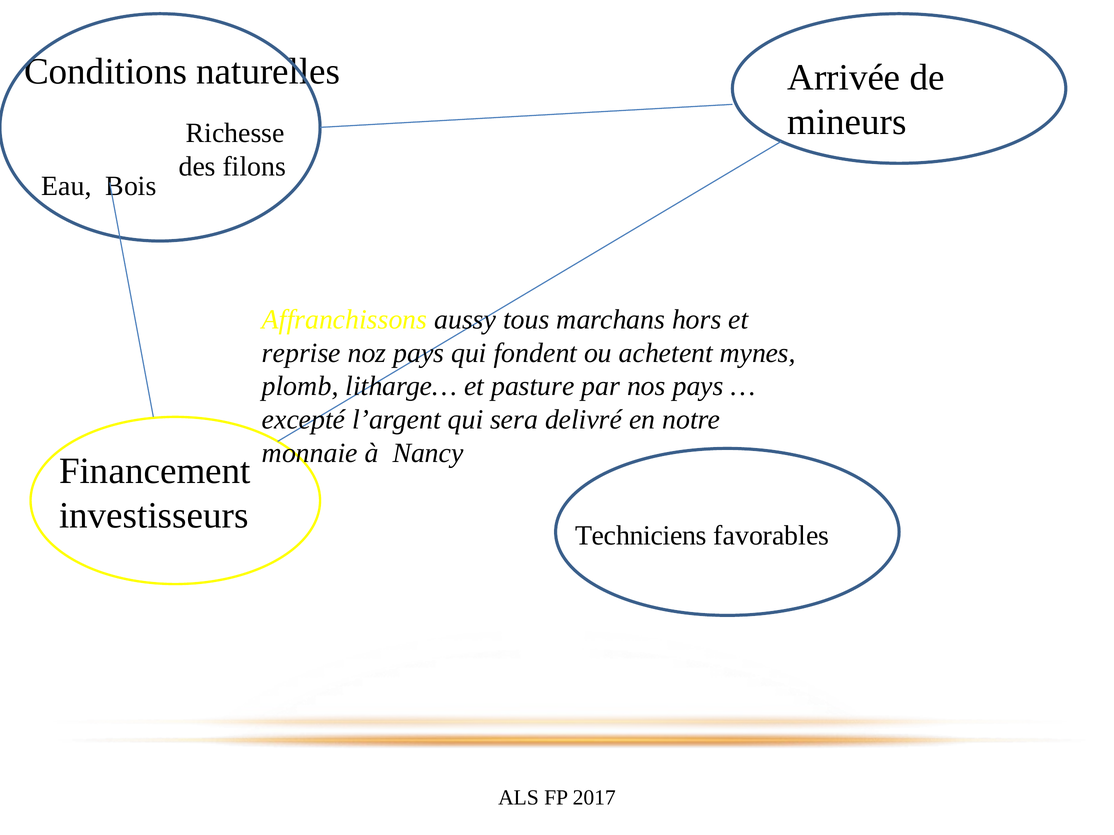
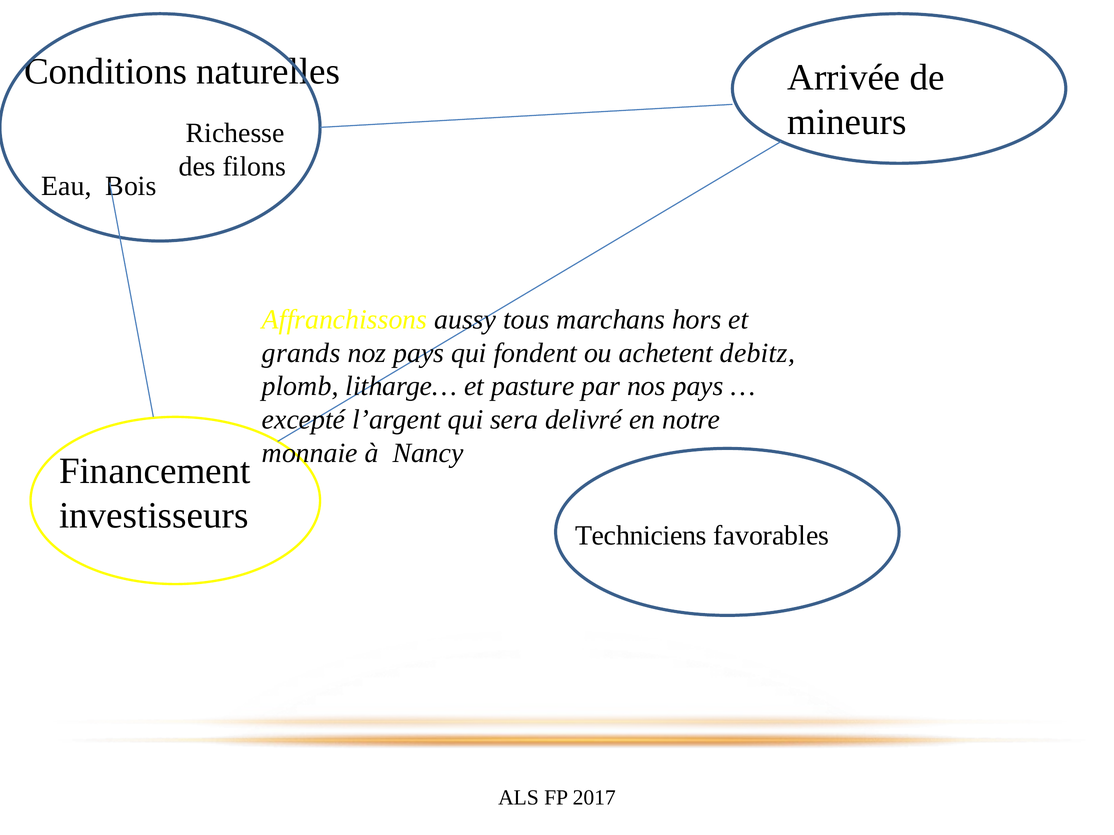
reprise: reprise -> grands
mynes: mynes -> debitz
